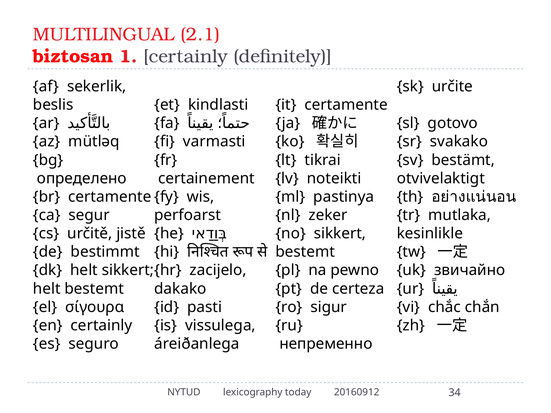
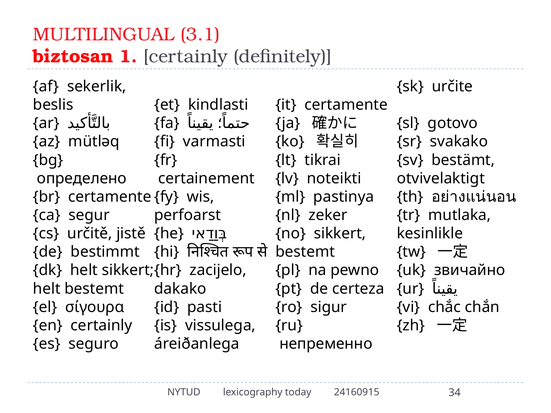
2.1: 2.1 -> 3.1
20160912: 20160912 -> 24160915
